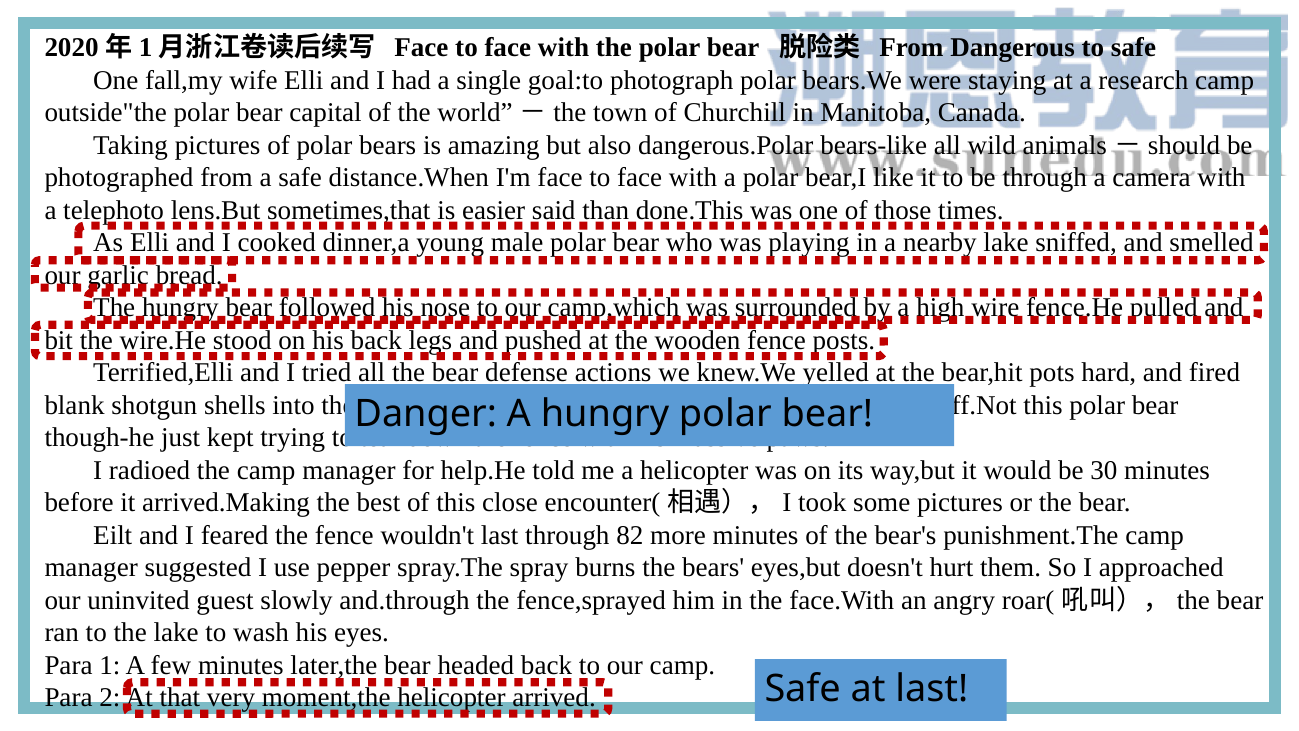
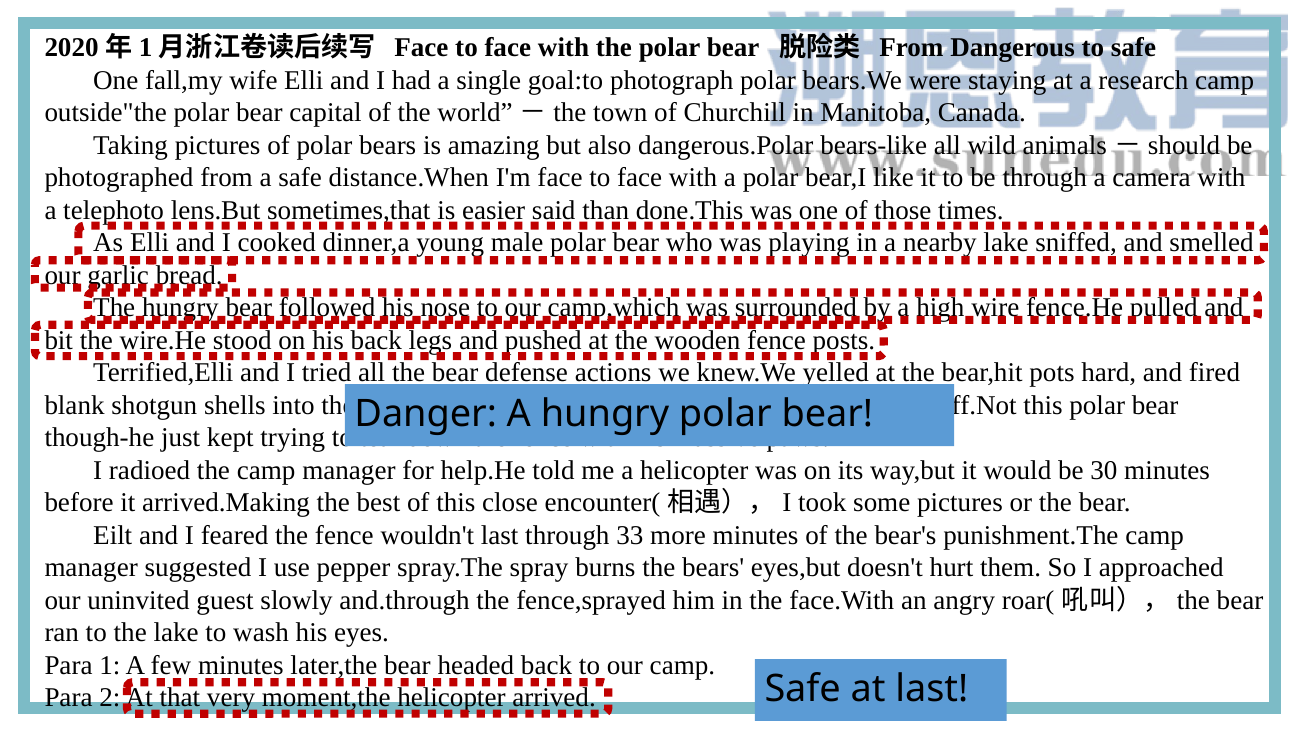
82: 82 -> 33
